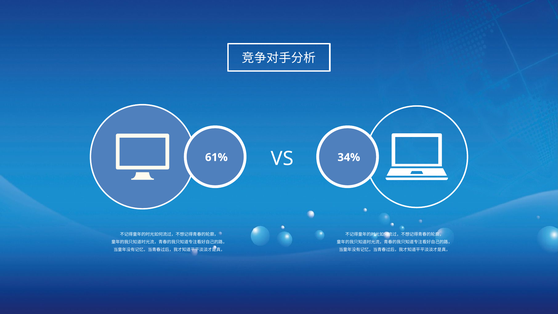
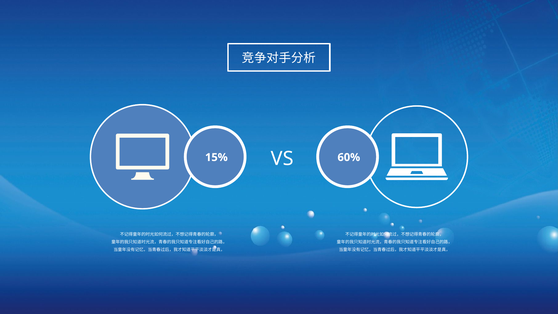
61%: 61% -> 15%
34%: 34% -> 60%
